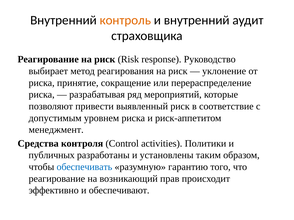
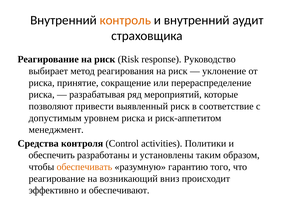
публичных: публичных -> обеспечить
обеспечивать colour: blue -> orange
прав: прав -> вниз
